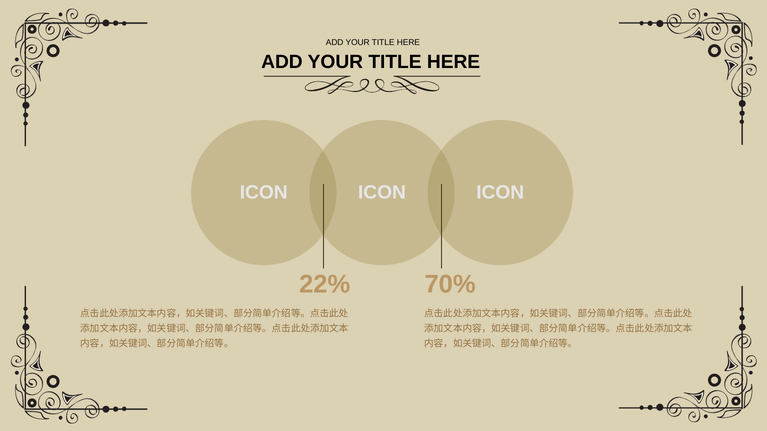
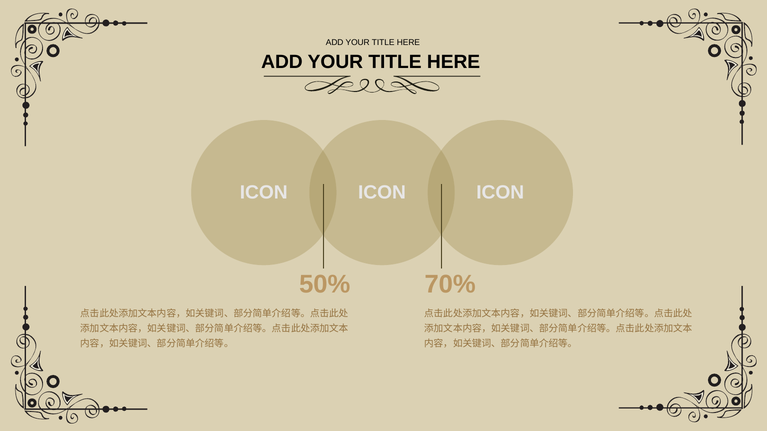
22%: 22% -> 50%
